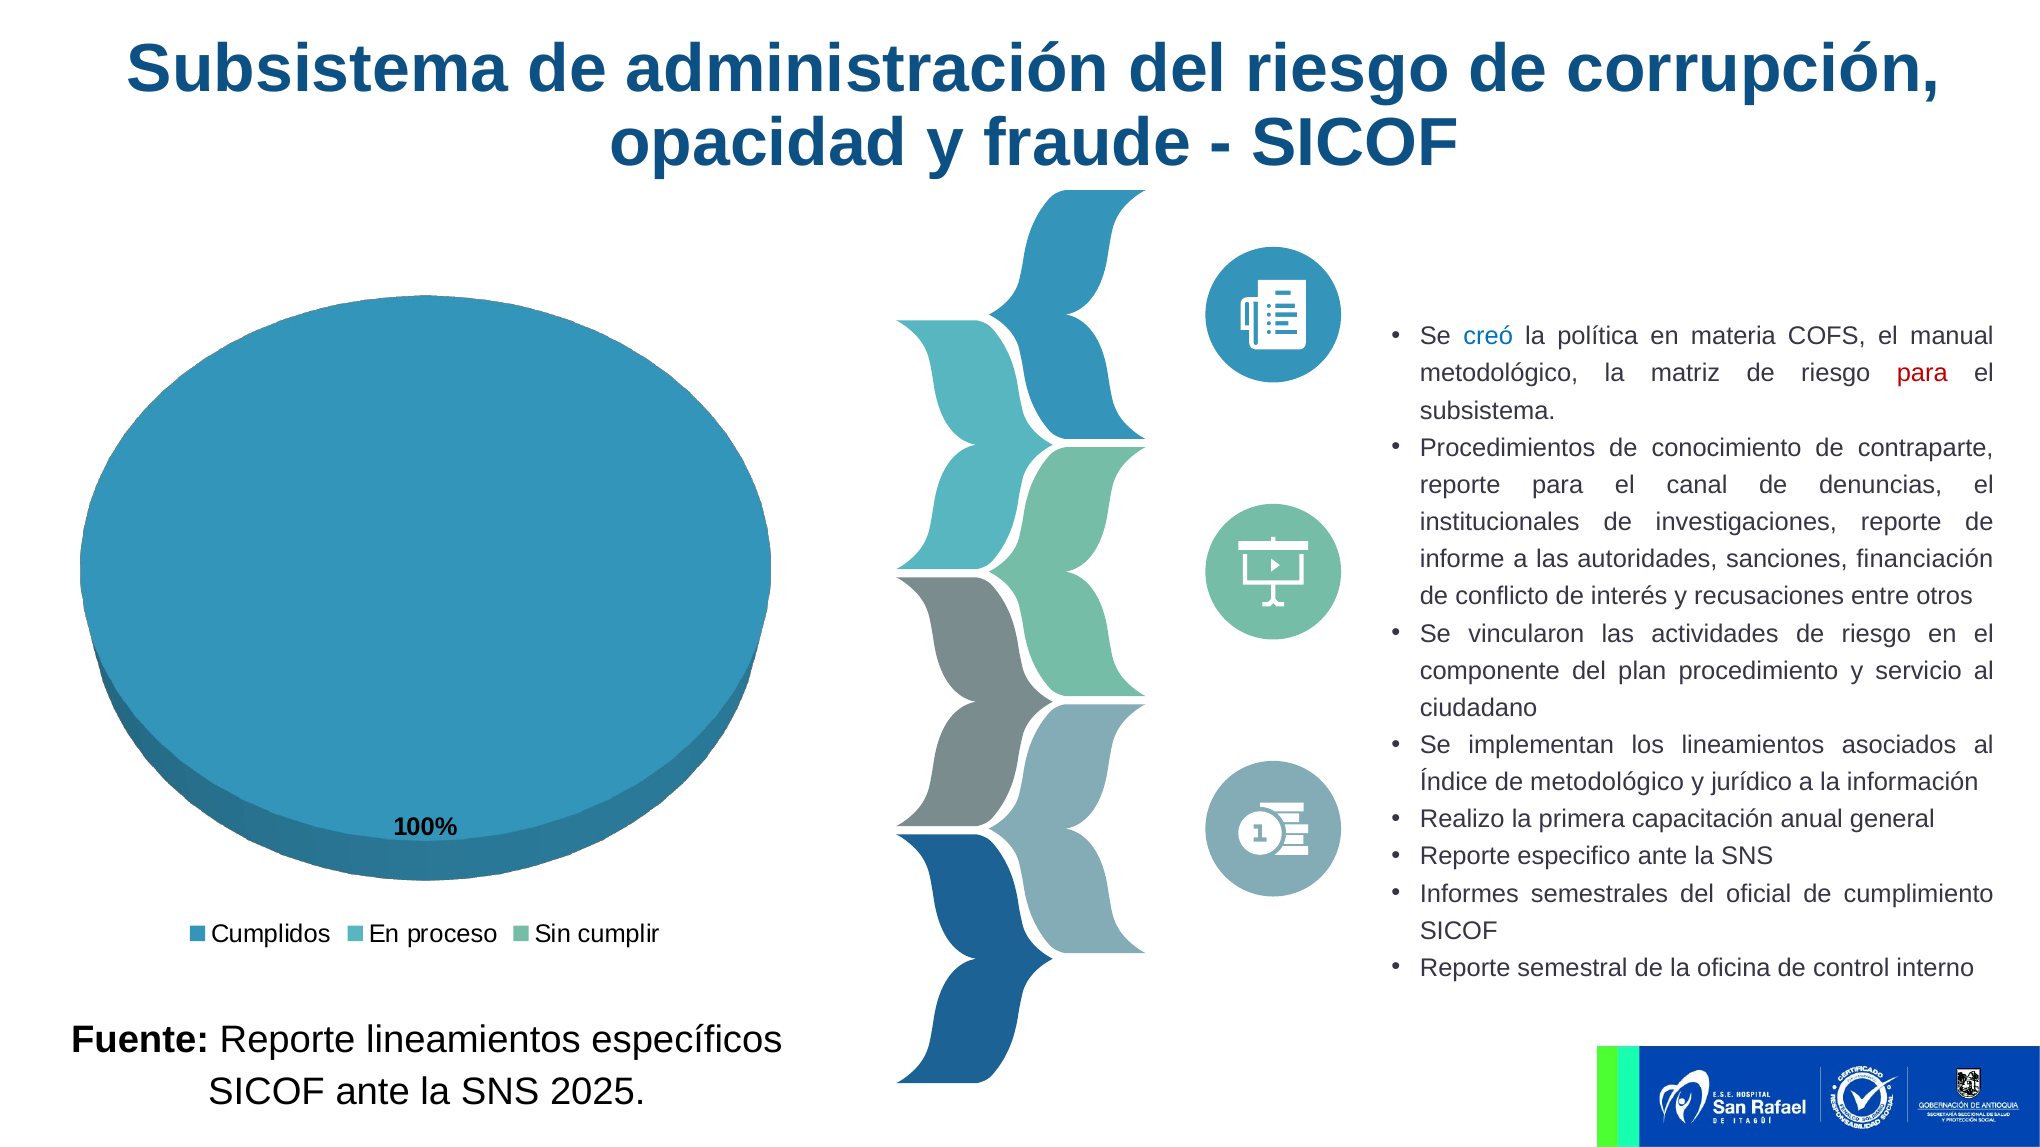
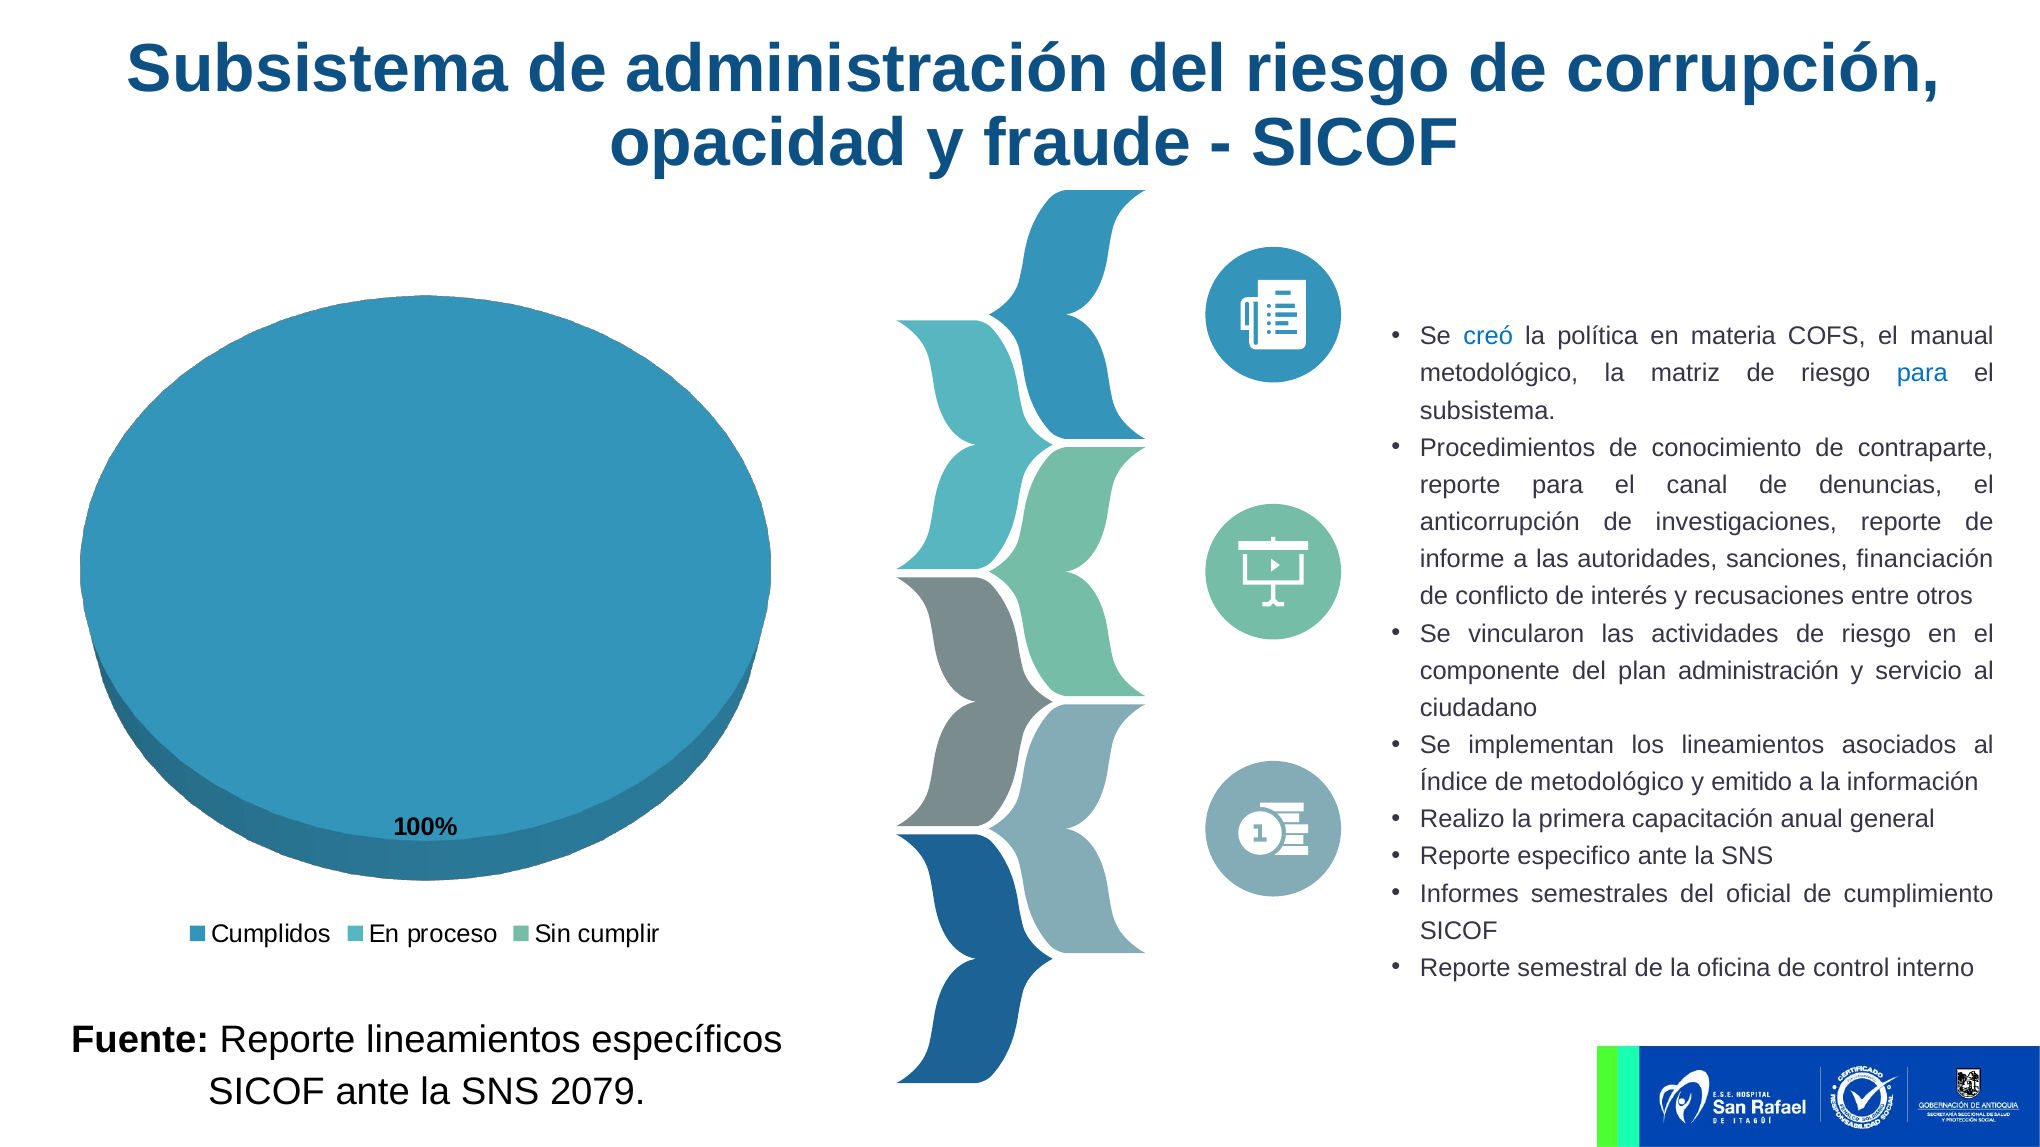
para at (1922, 374) colour: red -> blue
institucionales: institucionales -> anticorrupción
plan procedimiento: procedimiento -> administración
jurídico: jurídico -> emitido
2025: 2025 -> 2079
